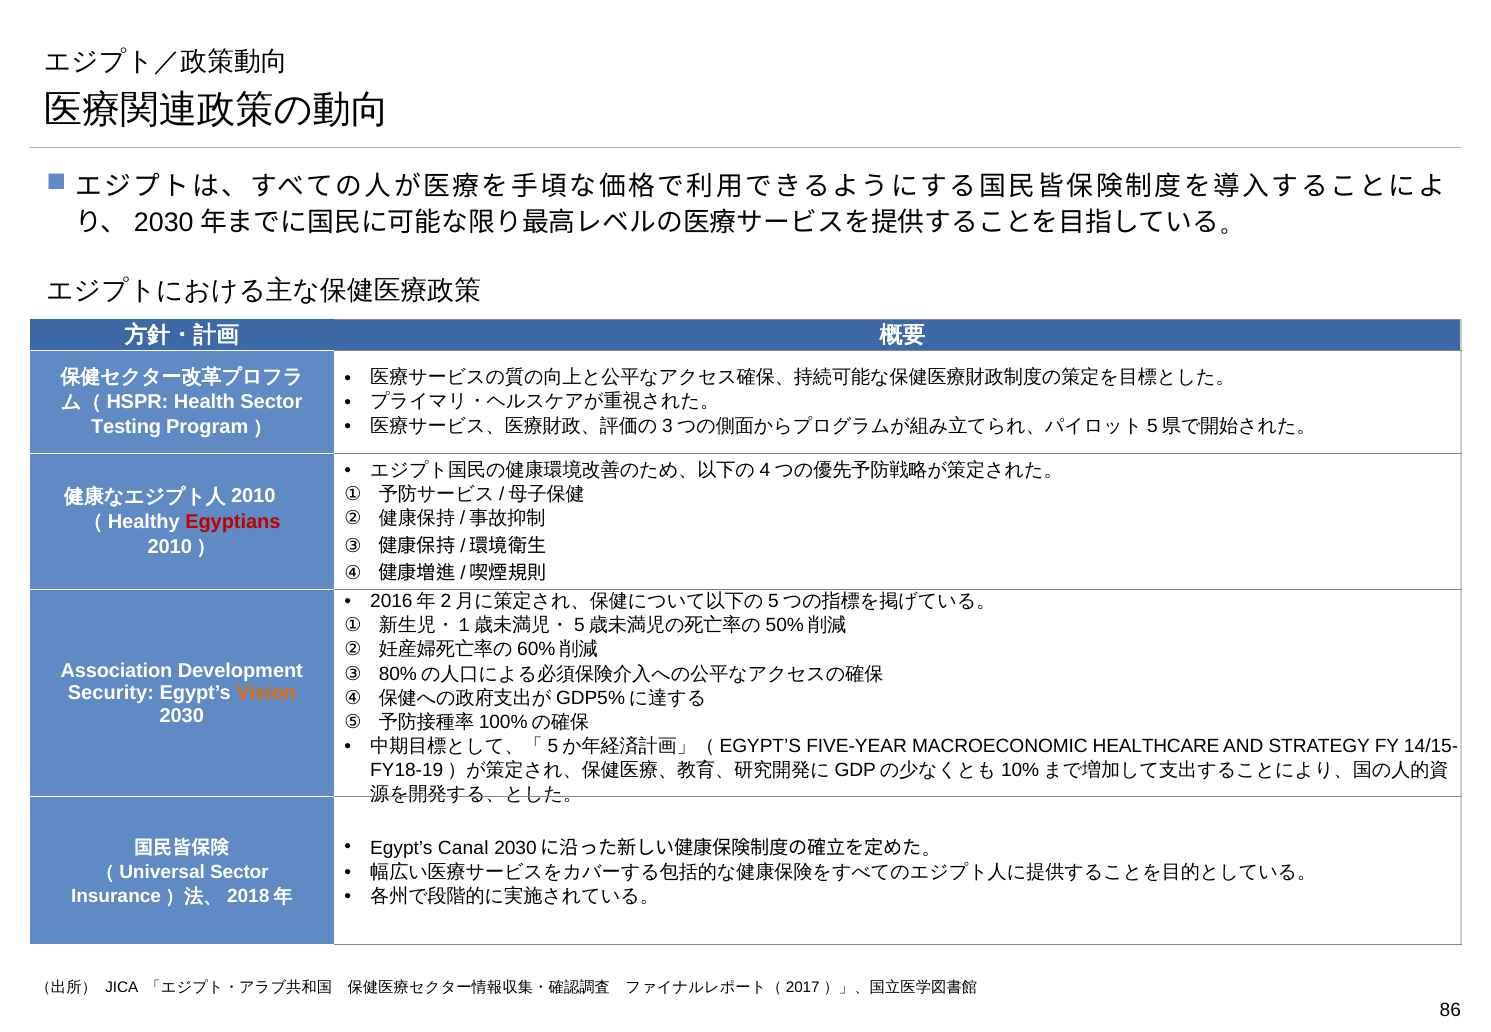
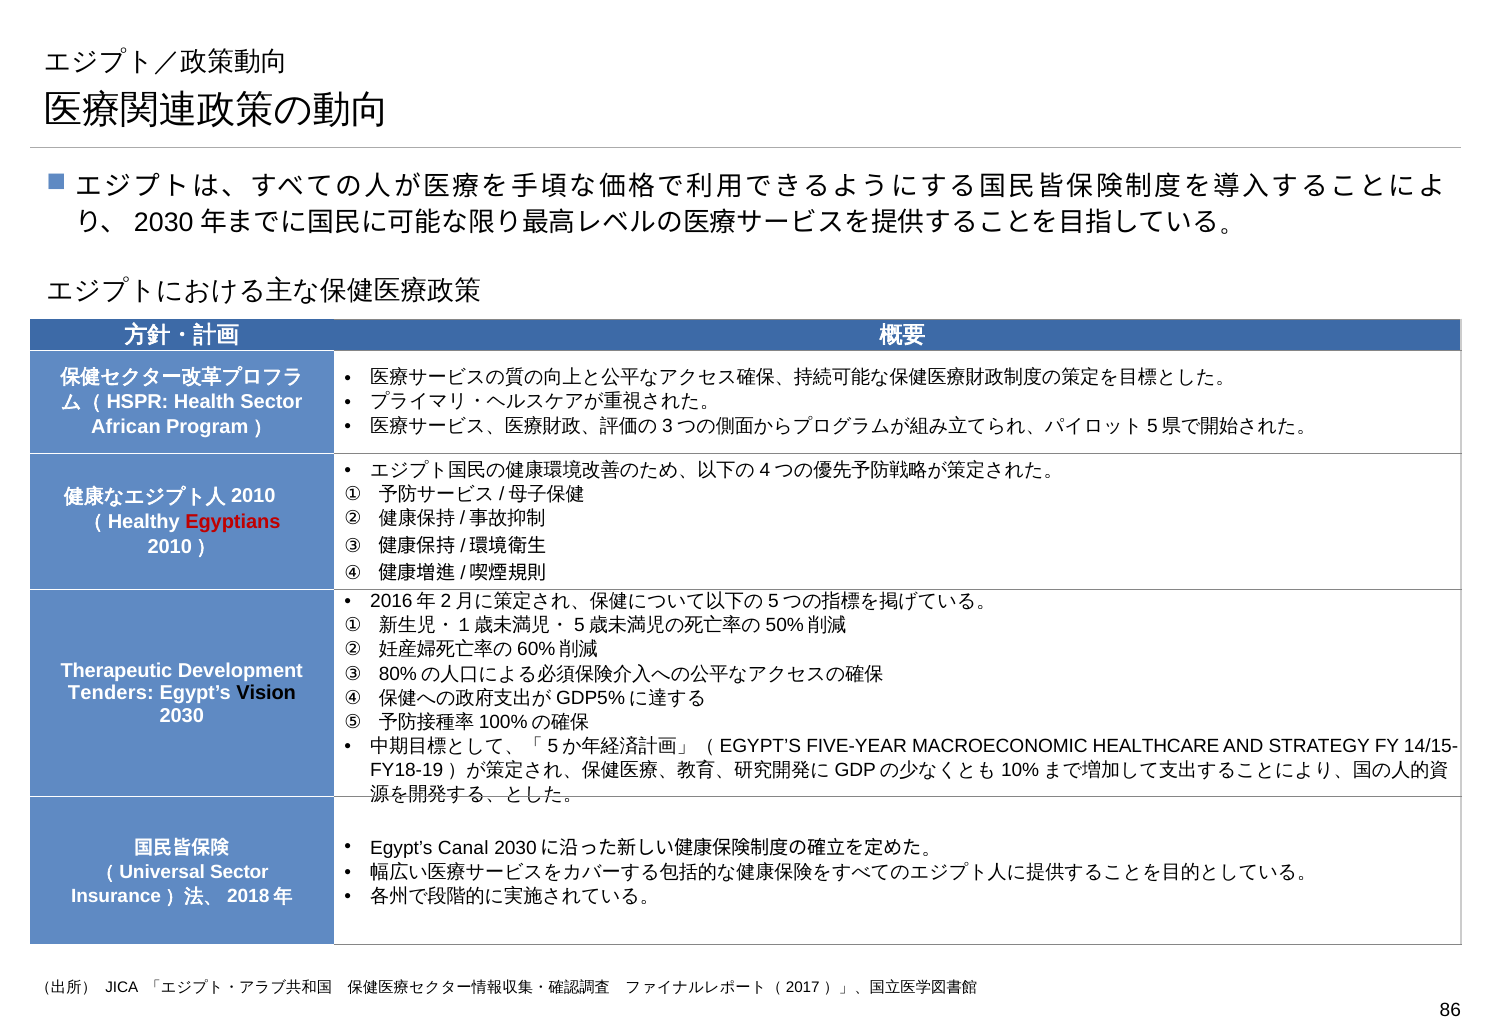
Testing: Testing -> African
Association: Association -> Therapeutic
Security: Security -> Tenders
Vision colour: orange -> black
